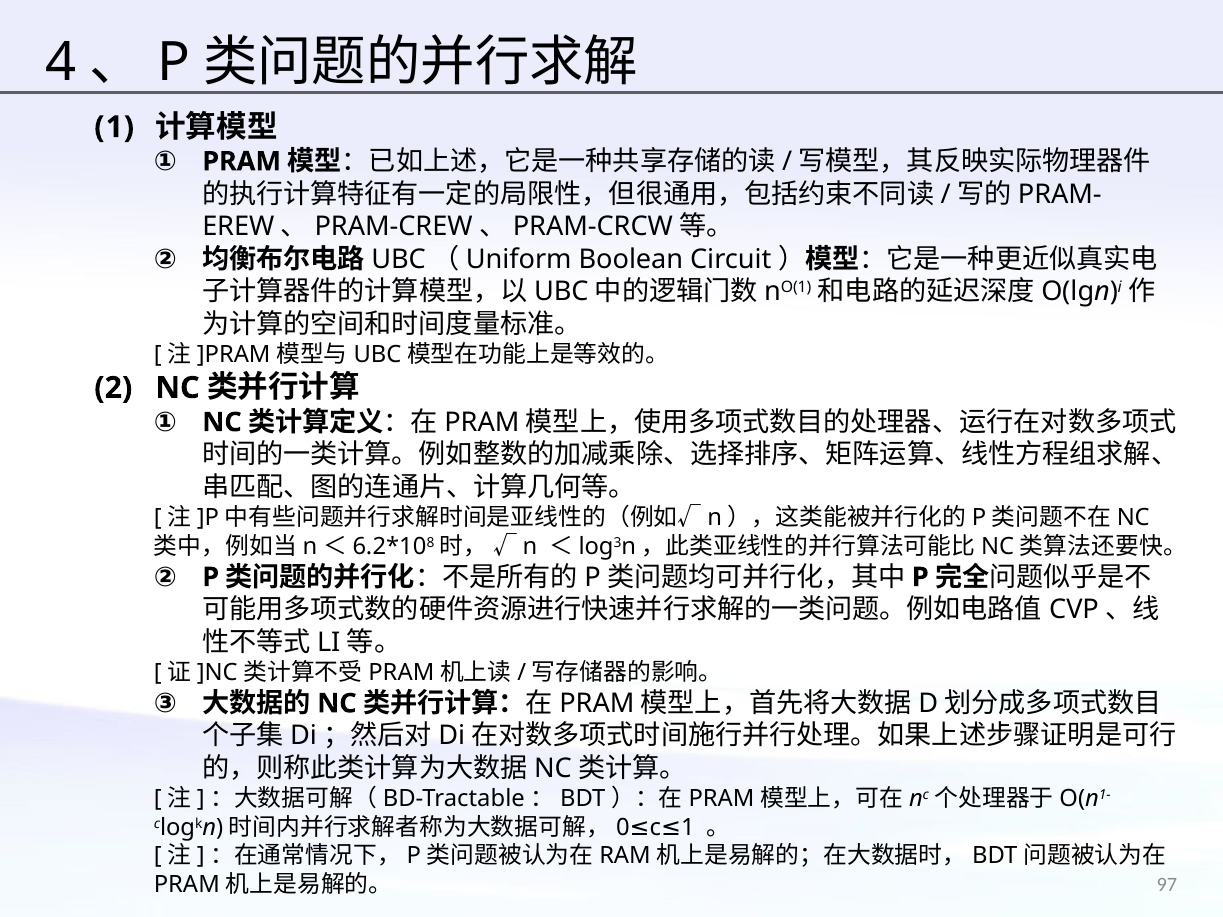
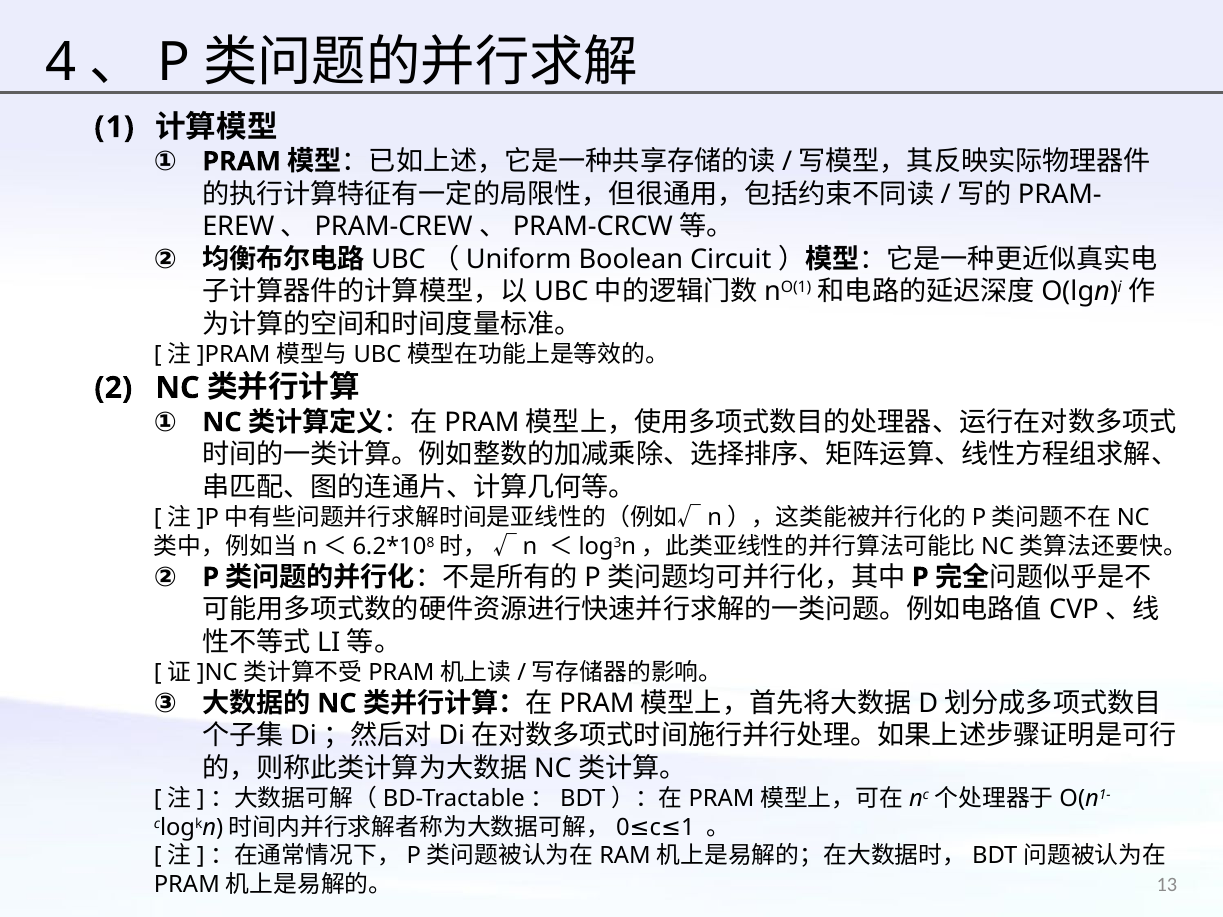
97: 97 -> 13
